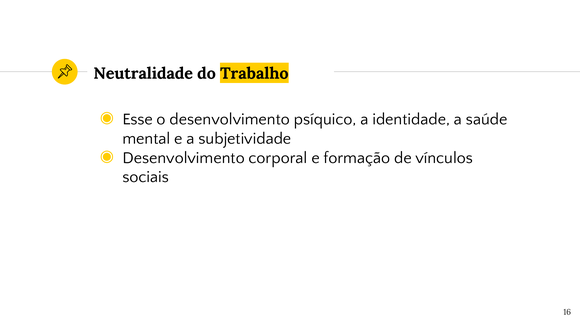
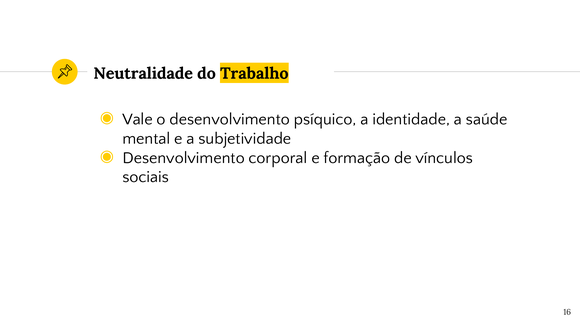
Esse: Esse -> Vale
